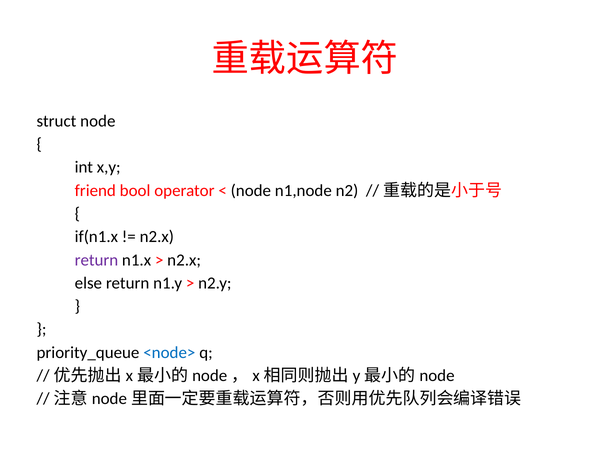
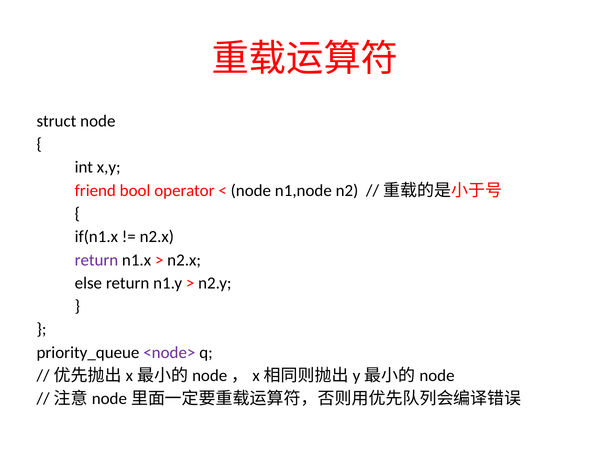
<node> colour: blue -> purple
